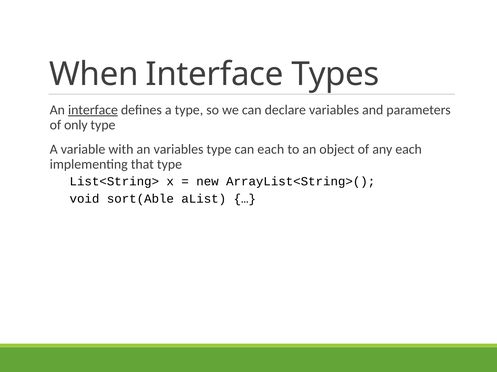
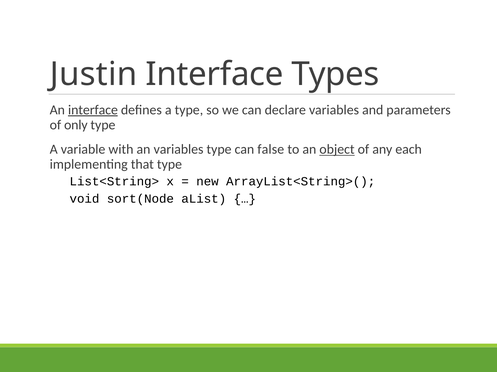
When: When -> Justin
can each: each -> false
object underline: none -> present
sort(Able: sort(Able -> sort(Node
